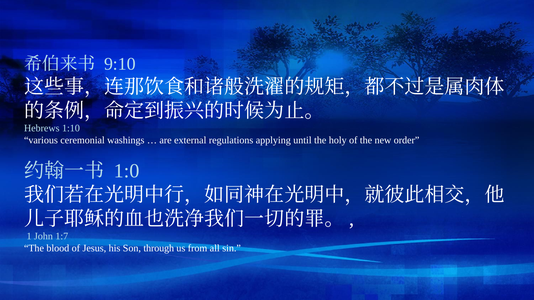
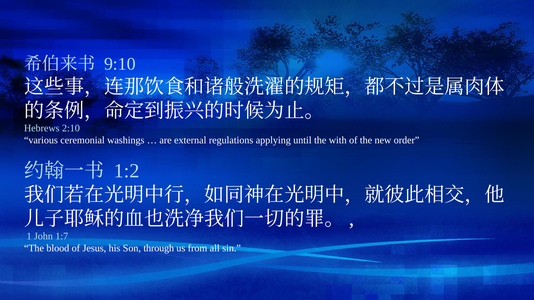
1:10: 1:10 -> 2:10
holy: holy -> with
1:0: 1:0 -> 1:2
